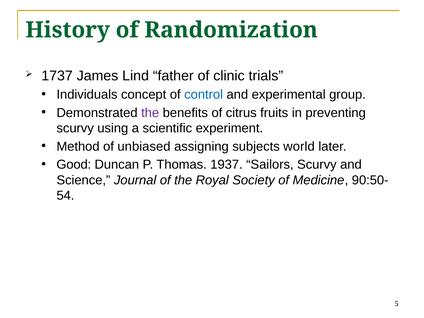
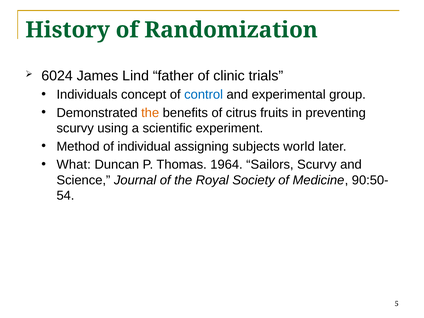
1737: 1737 -> 6024
the at (150, 113) colour: purple -> orange
unbiased: unbiased -> individual
Good: Good -> What
1937: 1937 -> 1964
